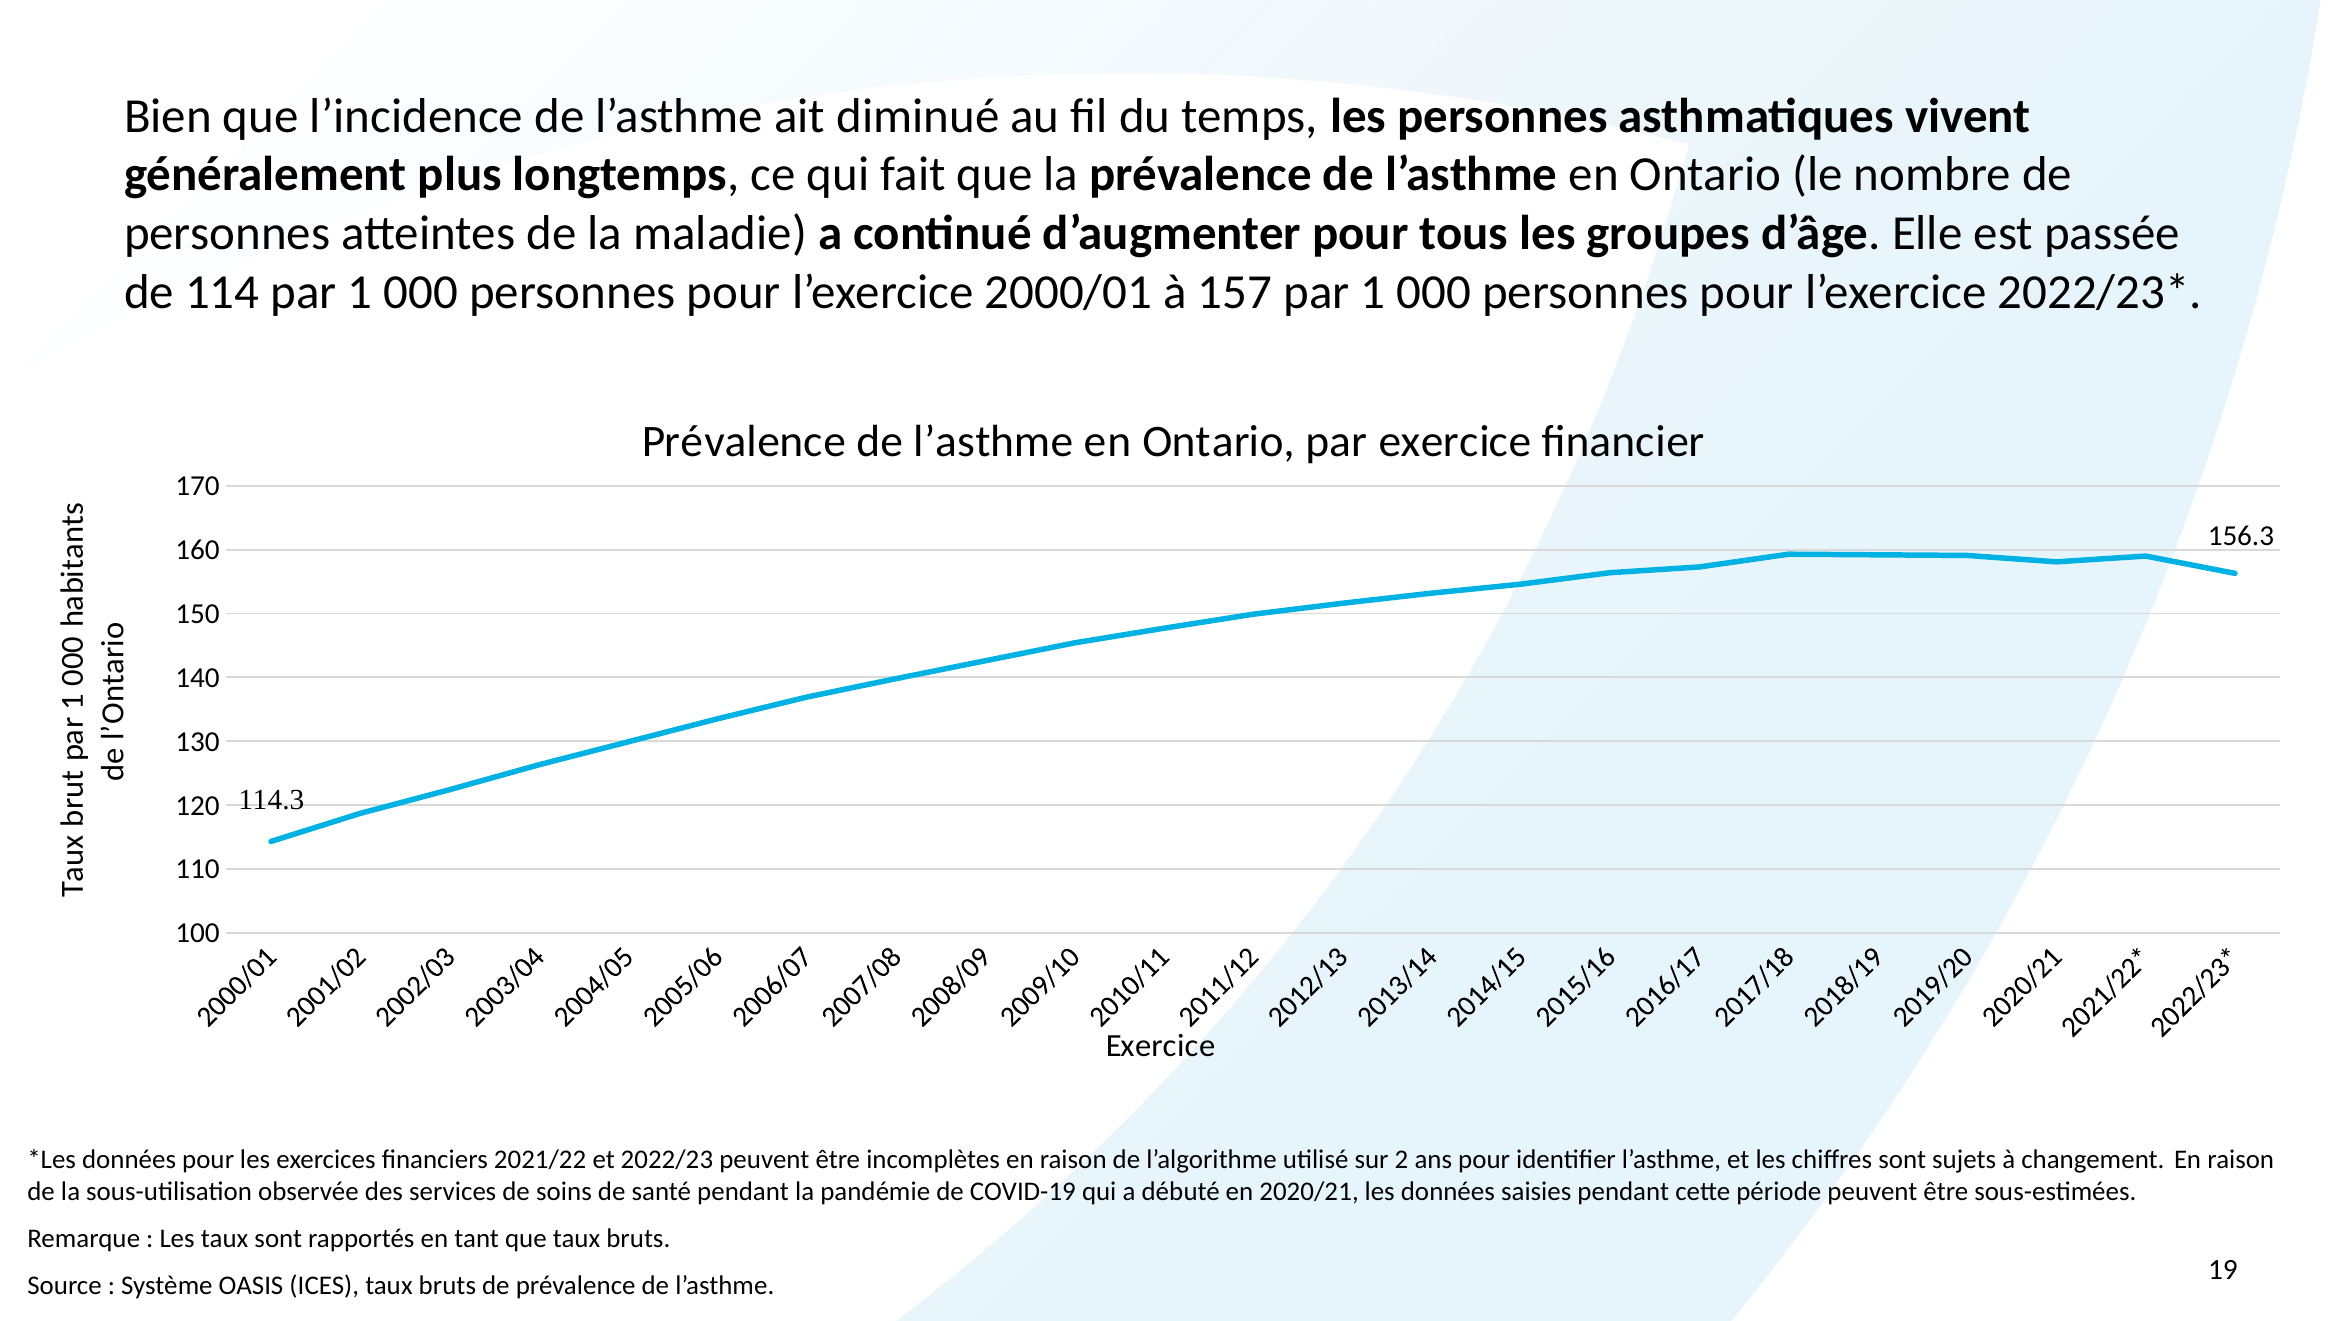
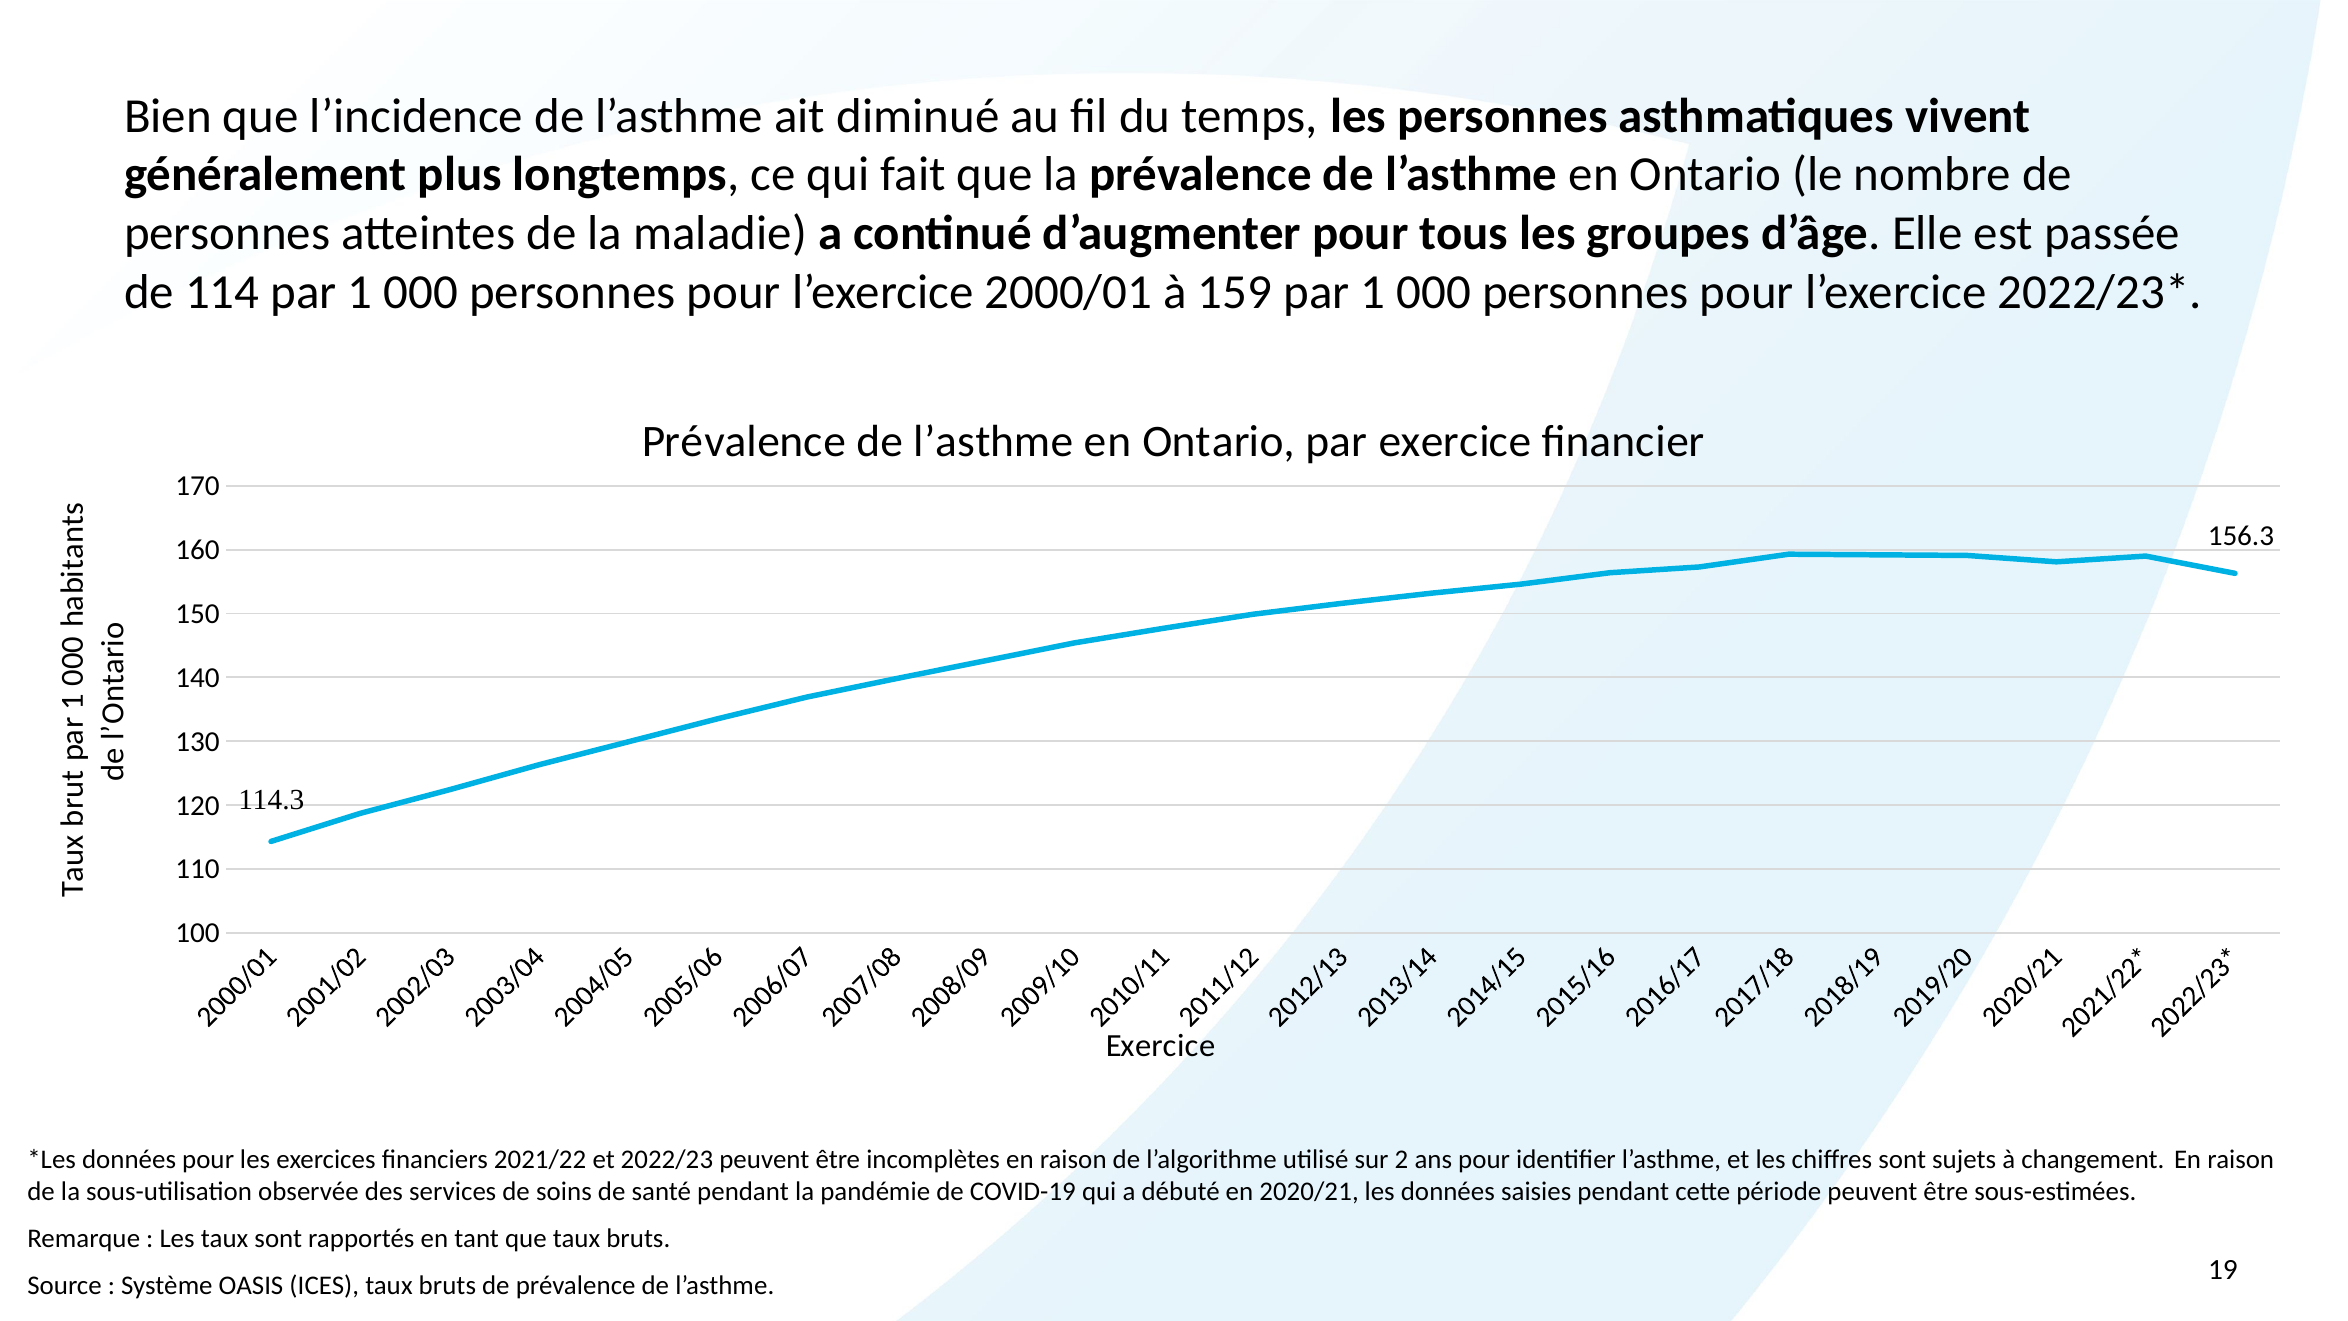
157: 157 -> 159
